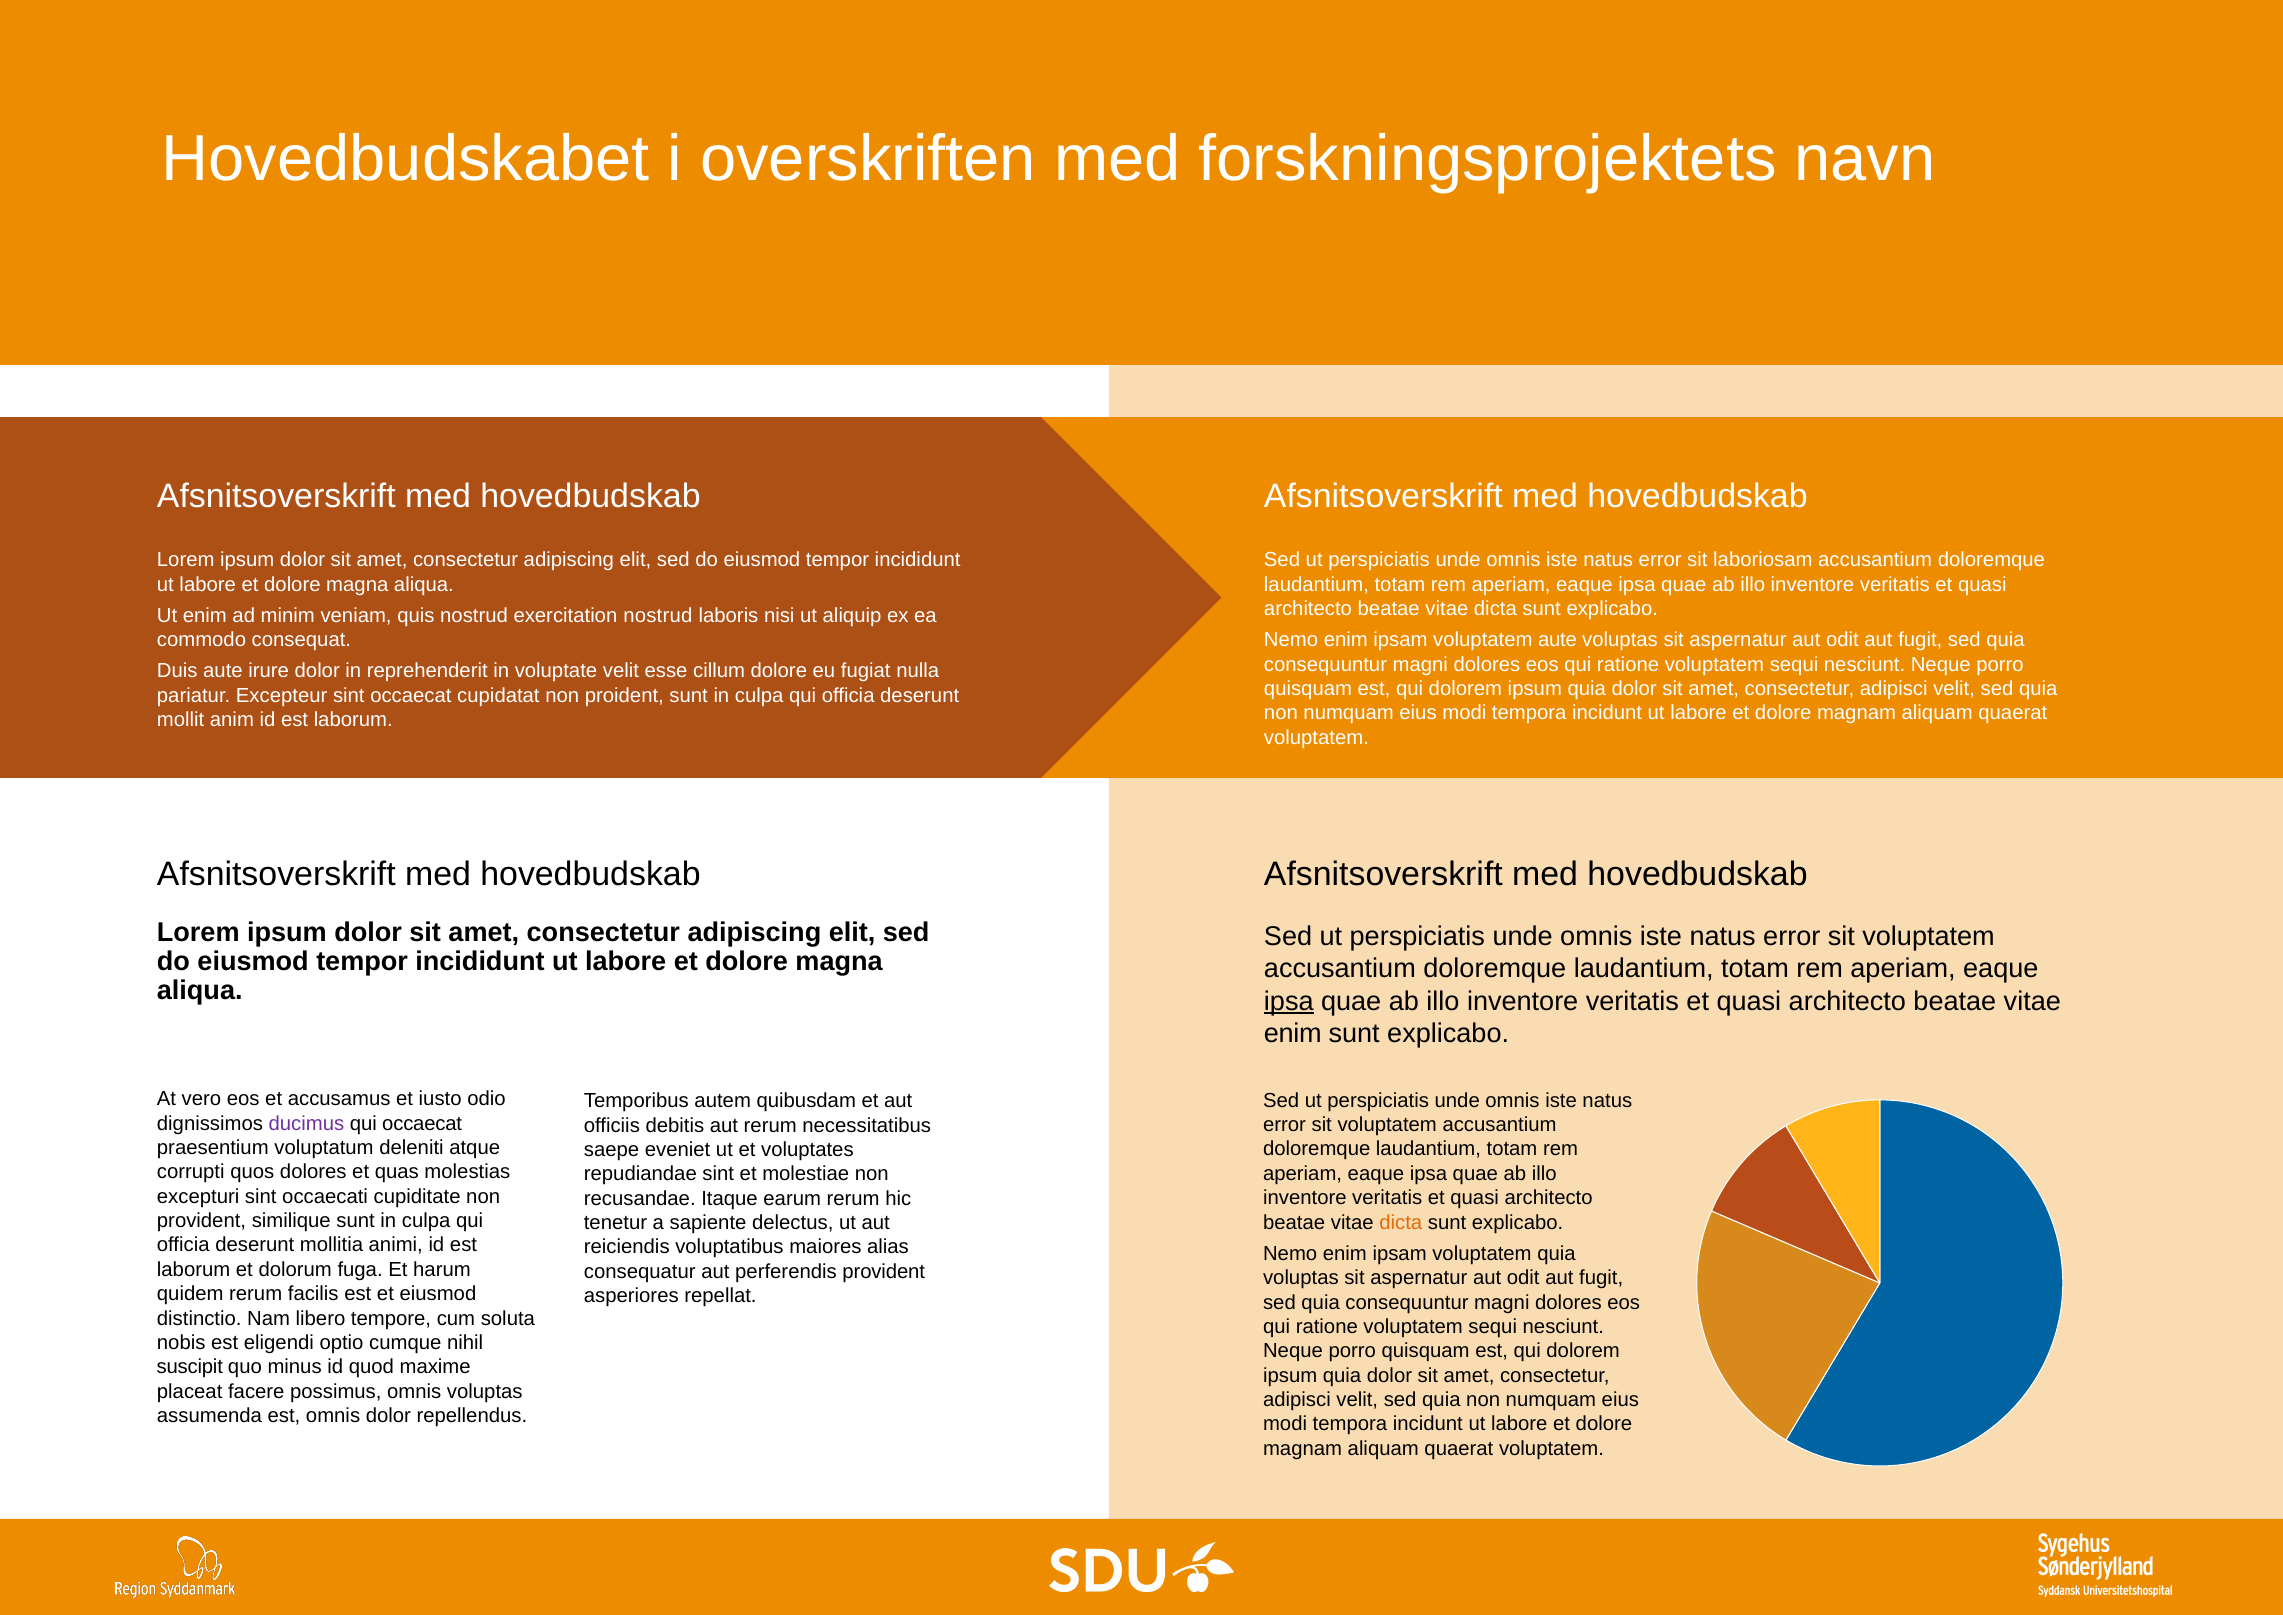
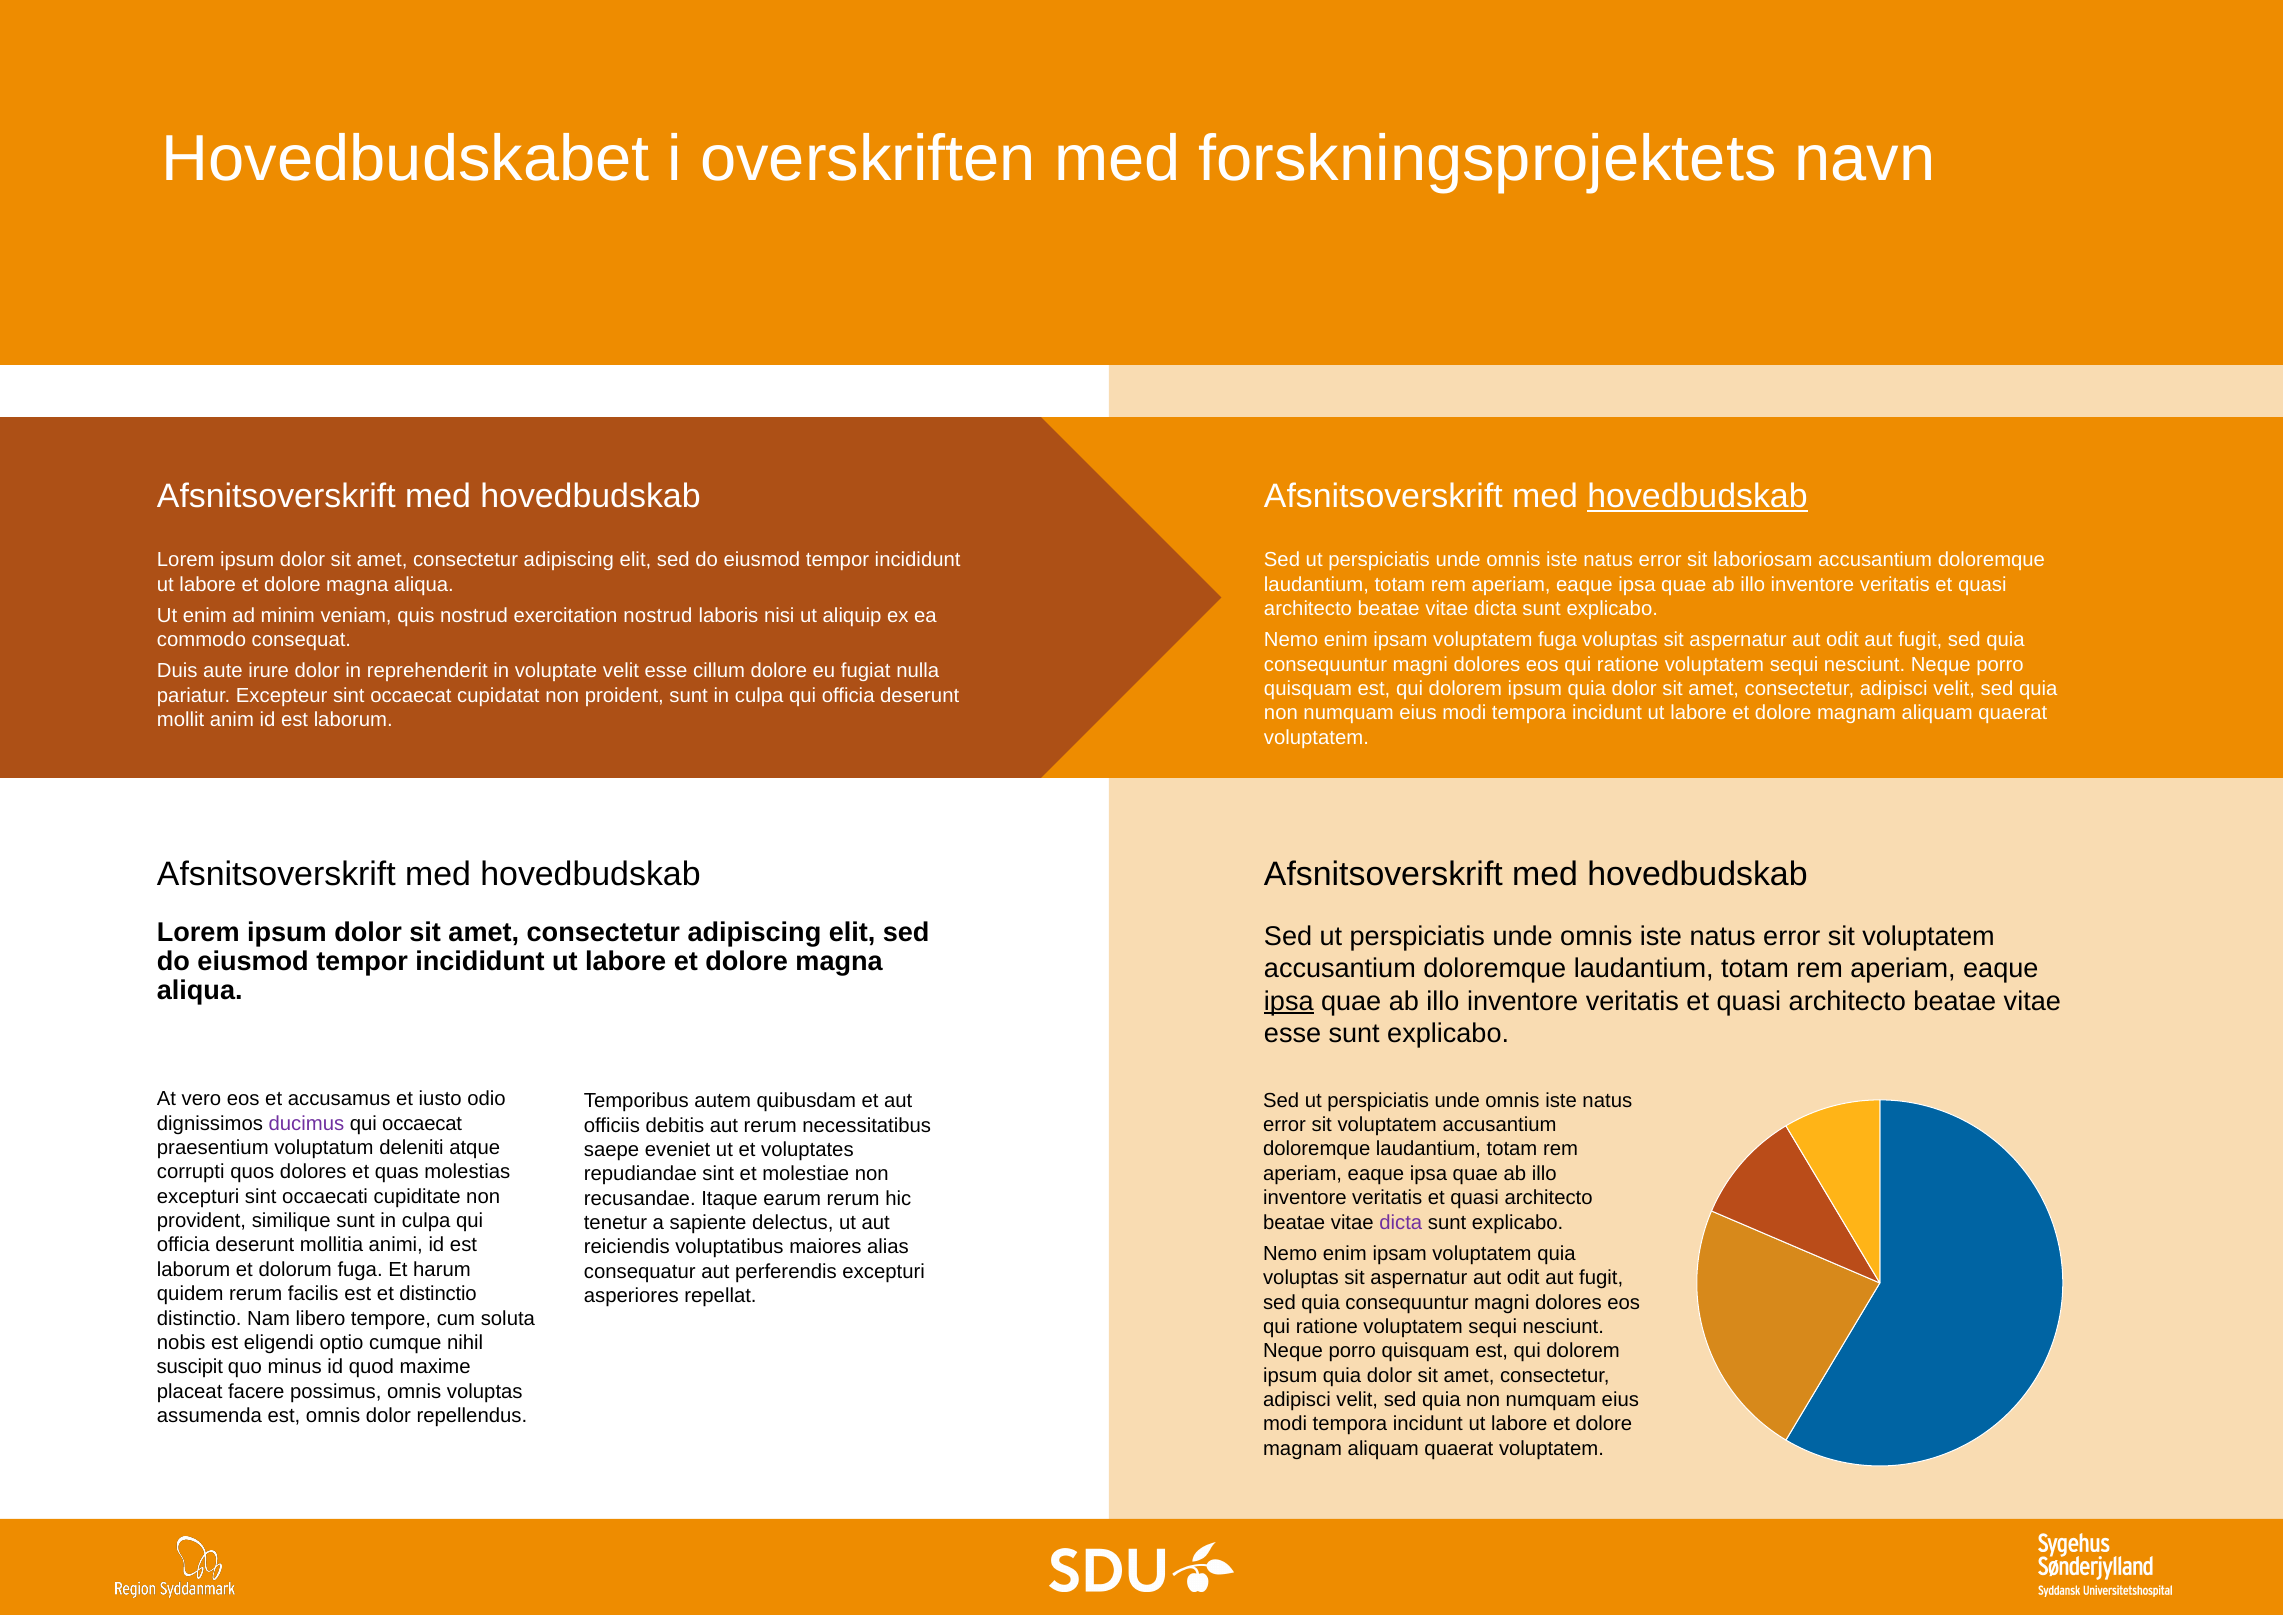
hovedbudskab at (1698, 496) underline: none -> present
voluptatem aute: aute -> fuga
enim at (1293, 1034): enim -> esse
dicta at (1401, 1222) colour: orange -> purple
perferendis provident: provident -> excepturi
et eiusmod: eiusmod -> distinctio
